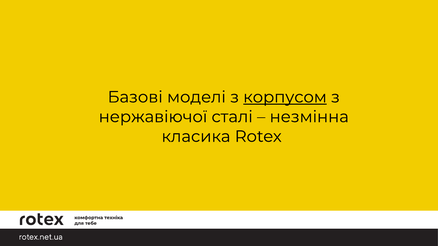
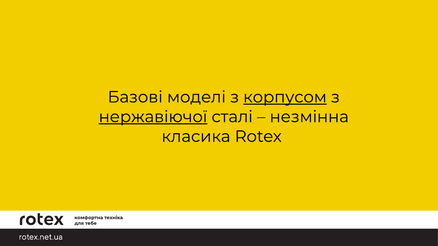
нержавіючої underline: none -> present
